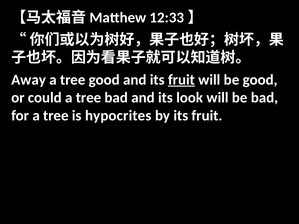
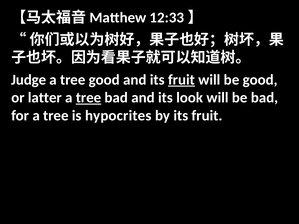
Away: Away -> Judge
could: could -> latter
tree at (89, 98) underline: none -> present
